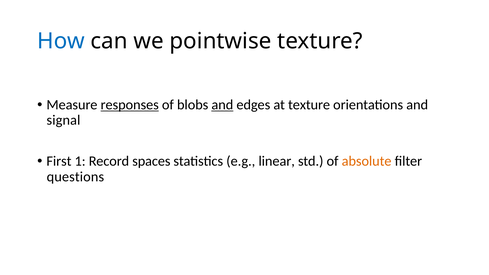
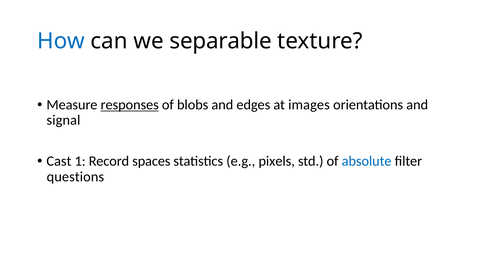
pointwise: pointwise -> separable
and at (222, 105) underline: present -> none
at texture: texture -> images
First: First -> Cast
linear: linear -> pixels
absolute colour: orange -> blue
